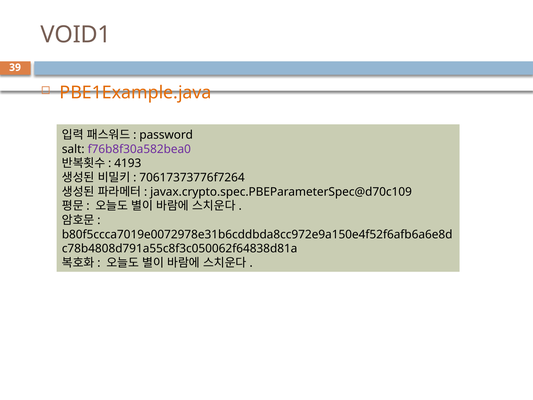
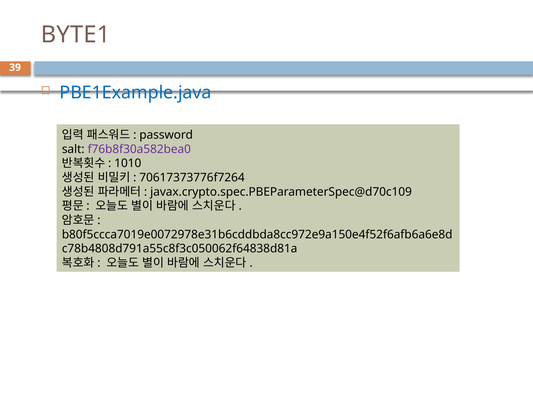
VOID1: VOID1 -> BYTE1
PBE1Example.java colour: orange -> blue
4193: 4193 -> 1010
